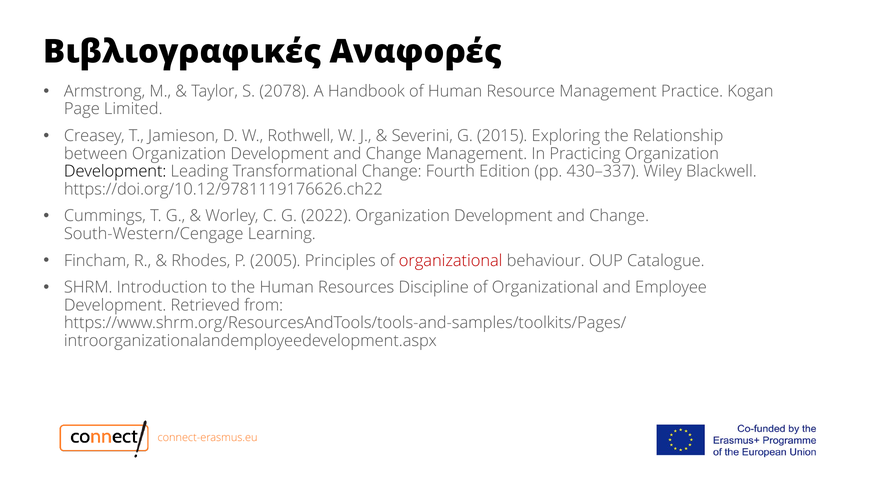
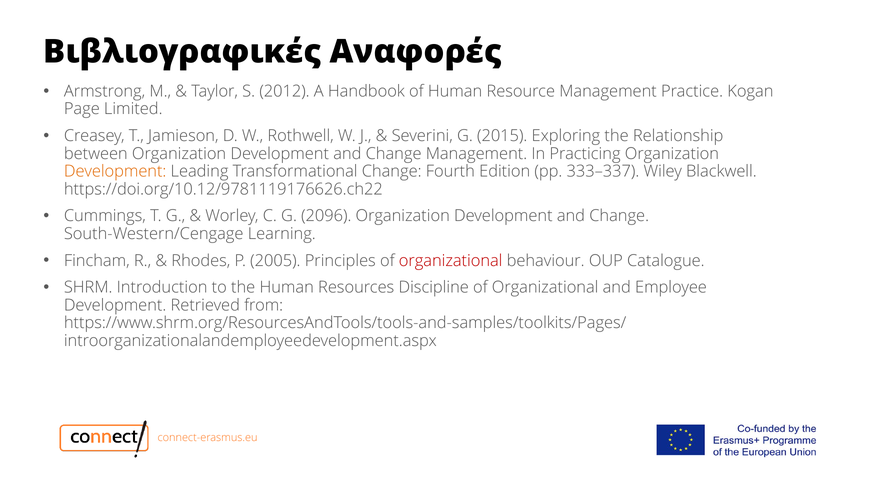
2078: 2078 -> 2012
Development at (115, 171) colour: black -> orange
430–337: 430–337 -> 333–337
2022: 2022 -> 2096
